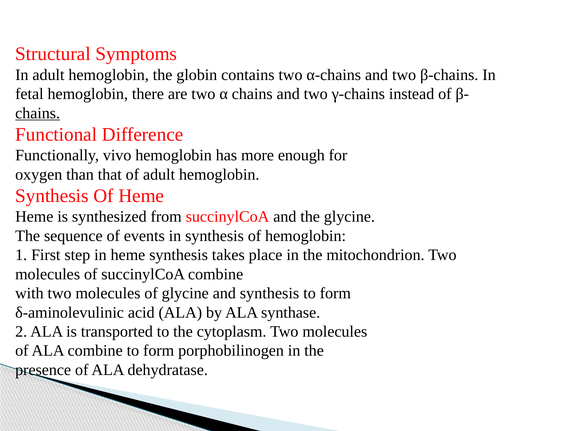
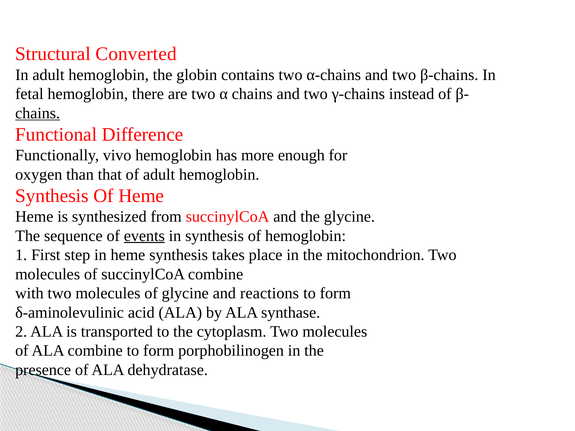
Symptoms: Symptoms -> Converted
events underline: none -> present
and synthesis: synthesis -> reactions
